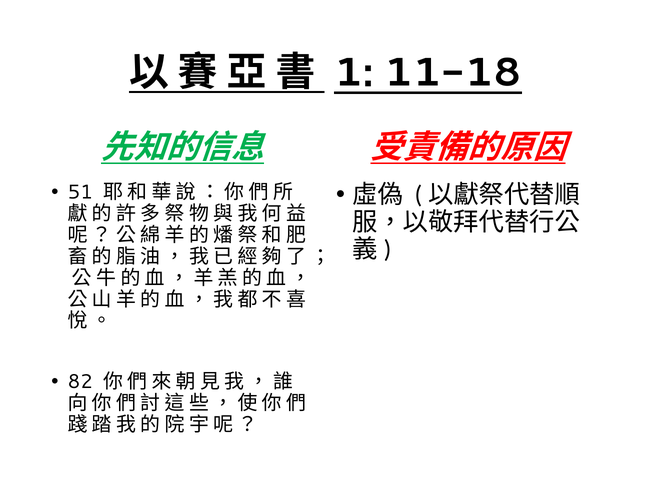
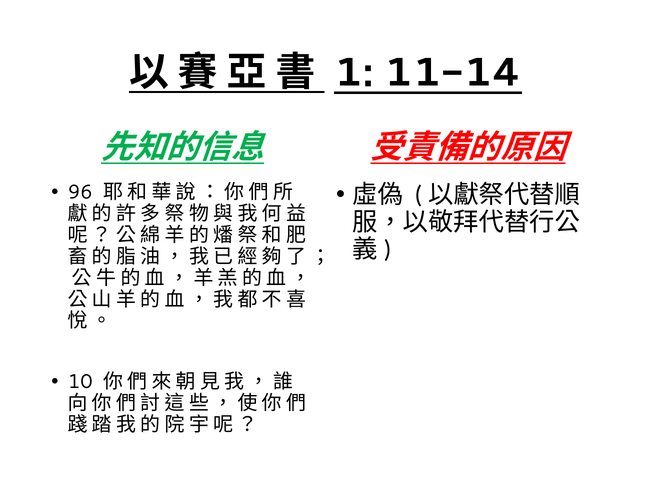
11-18: 11-18 -> 11-14
51: 51 -> 96
82: 82 -> 10
